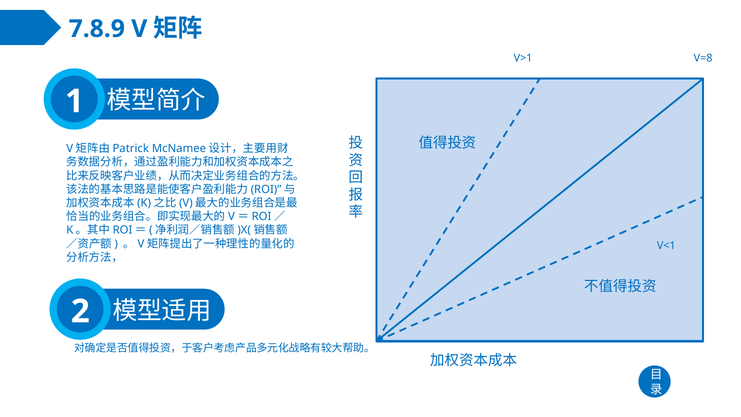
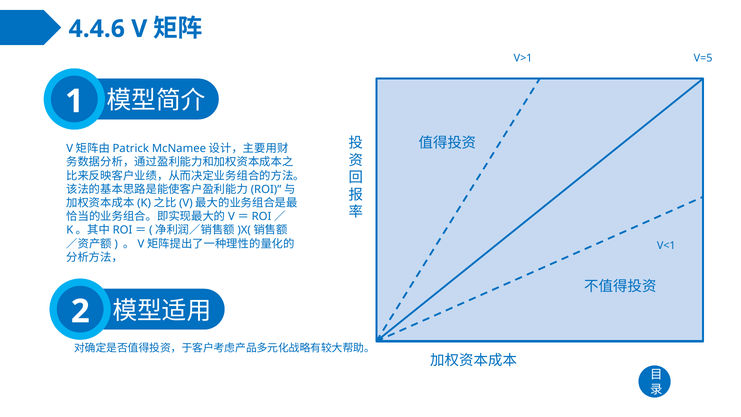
7.8.9: 7.8.9 -> 4.4.6
V=8: V=8 -> V=5
